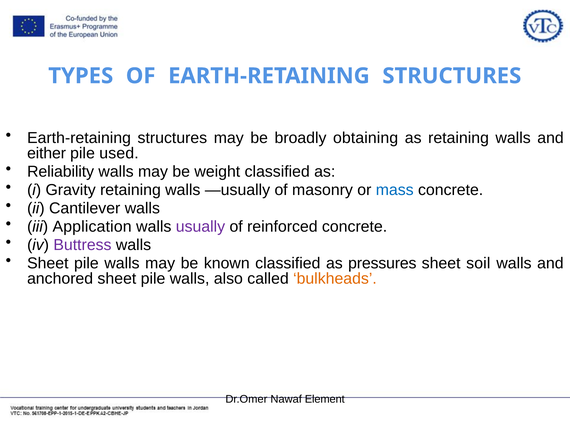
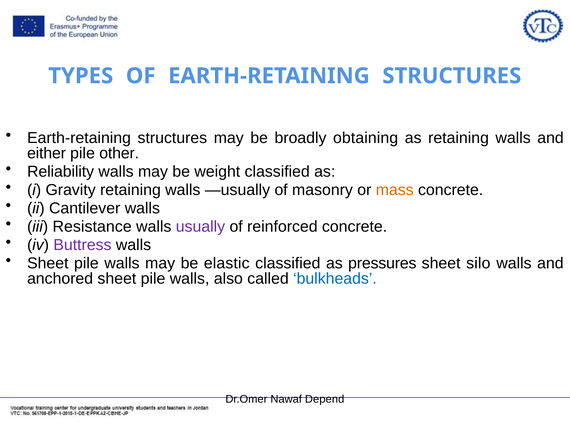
used: used -> other
mass colour: blue -> orange
Application: Application -> Resistance
known: known -> elastic
soil: soil -> silo
bulkheads colour: orange -> blue
Element: Element -> Depend
